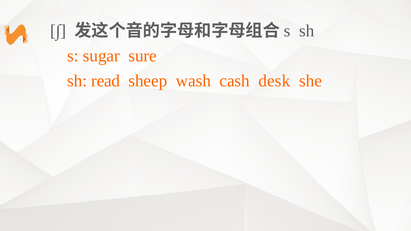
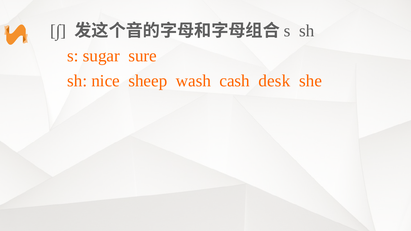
read: read -> nice
